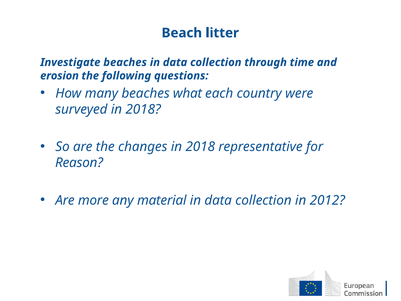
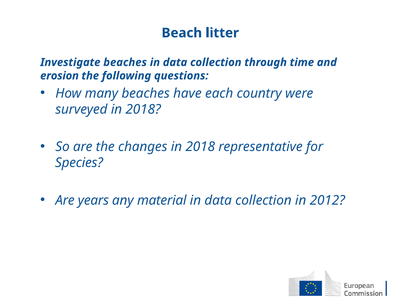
what: what -> have
Reason: Reason -> Species
more: more -> years
